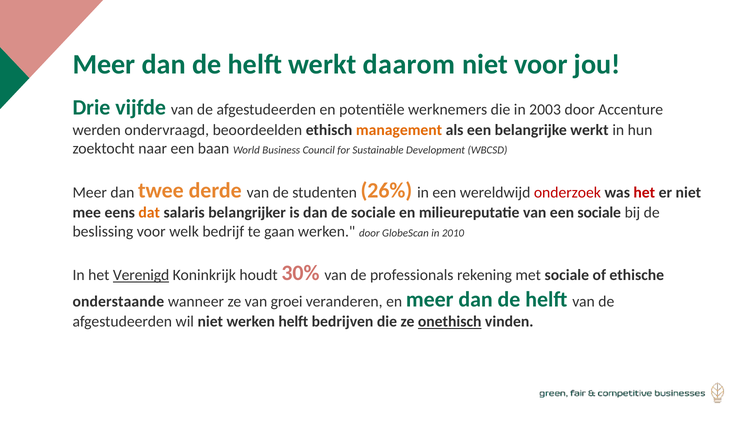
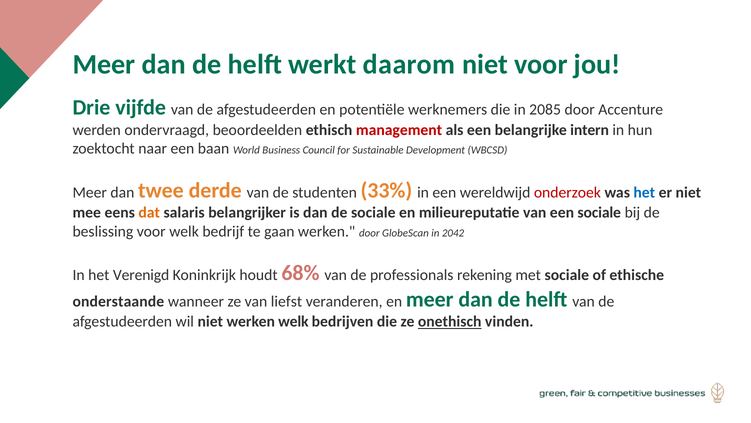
2003: 2003 -> 2085
management colour: orange -> red
belangrijke werkt: werkt -> intern
26%: 26% -> 33%
het at (644, 192) colour: red -> blue
2010: 2010 -> 2042
Verenigd underline: present -> none
30%: 30% -> 68%
groei: groei -> liefst
werken helft: helft -> welk
